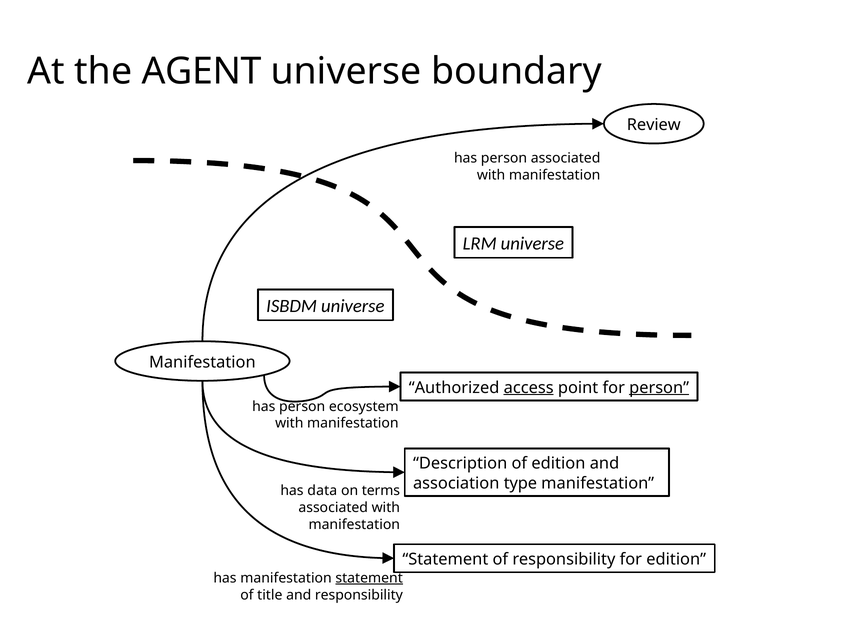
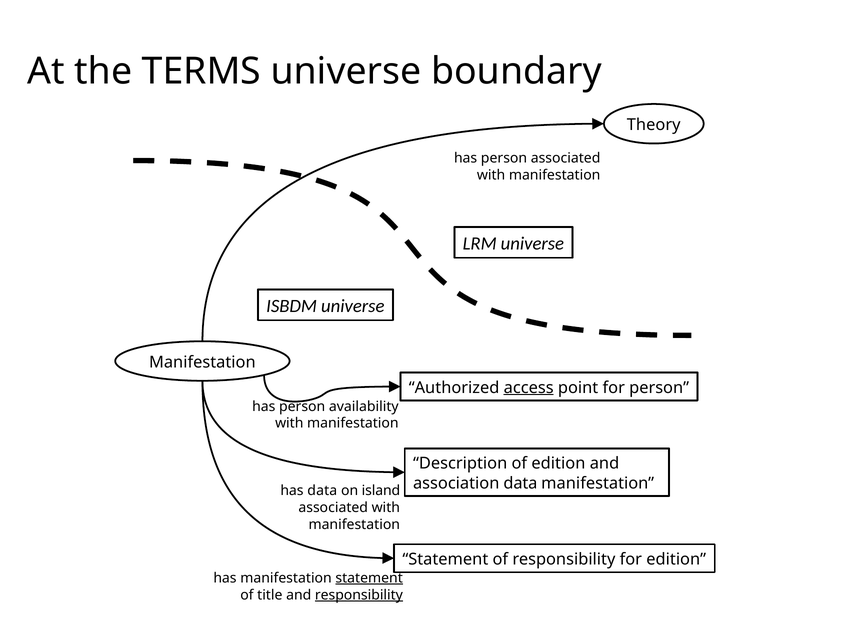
AGENT: AGENT -> TERMS
Review: Review -> Theory
person at (659, 388) underline: present -> none
ecosystem: ecosystem -> availability
association type: type -> data
terms: terms -> island
responsibility at (359, 595) underline: none -> present
